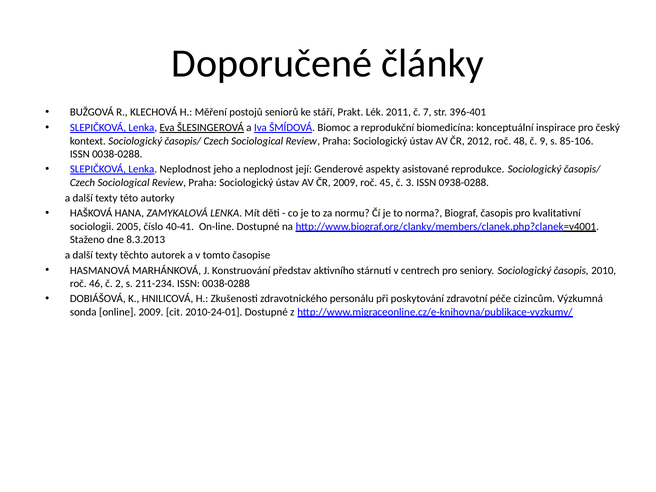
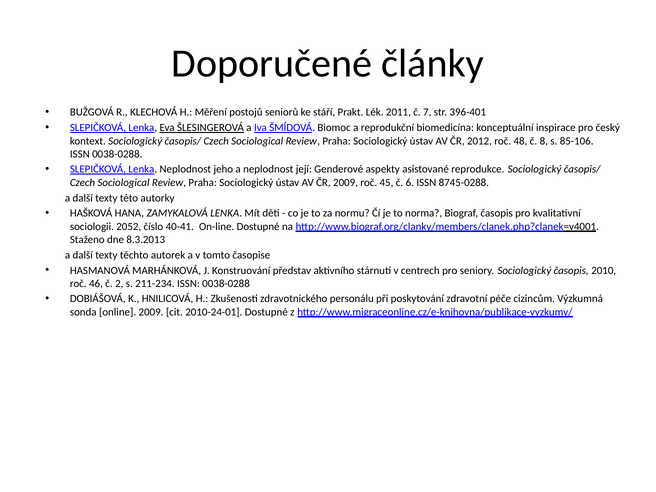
9: 9 -> 8
3: 3 -> 6
0938-0288: 0938-0288 -> 8745-0288
2005: 2005 -> 2052
